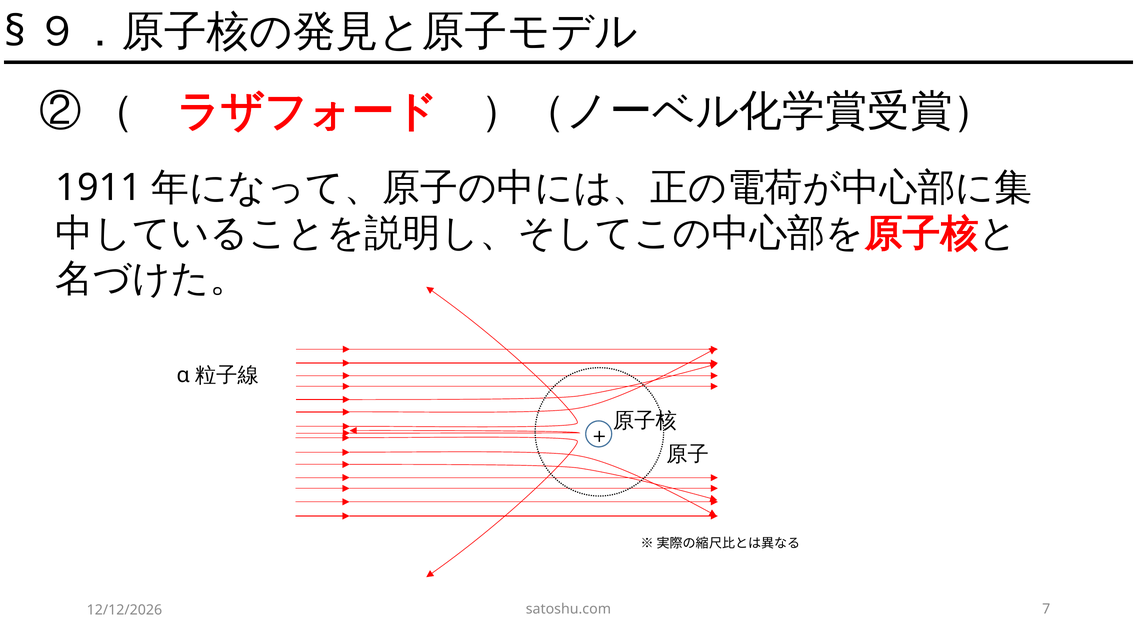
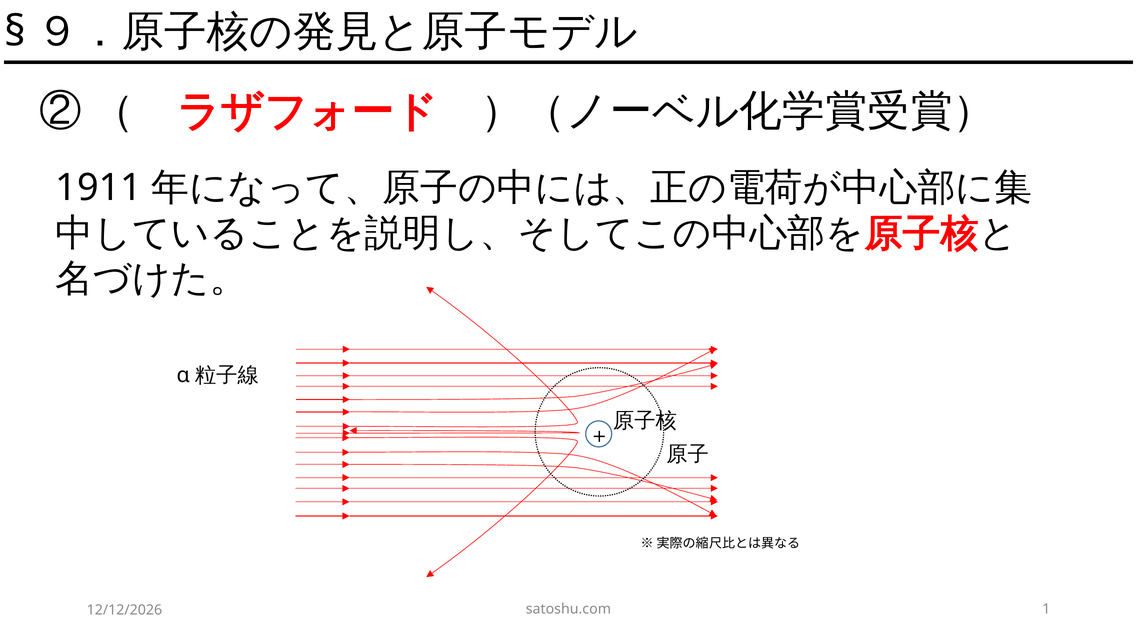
7: 7 -> 1
